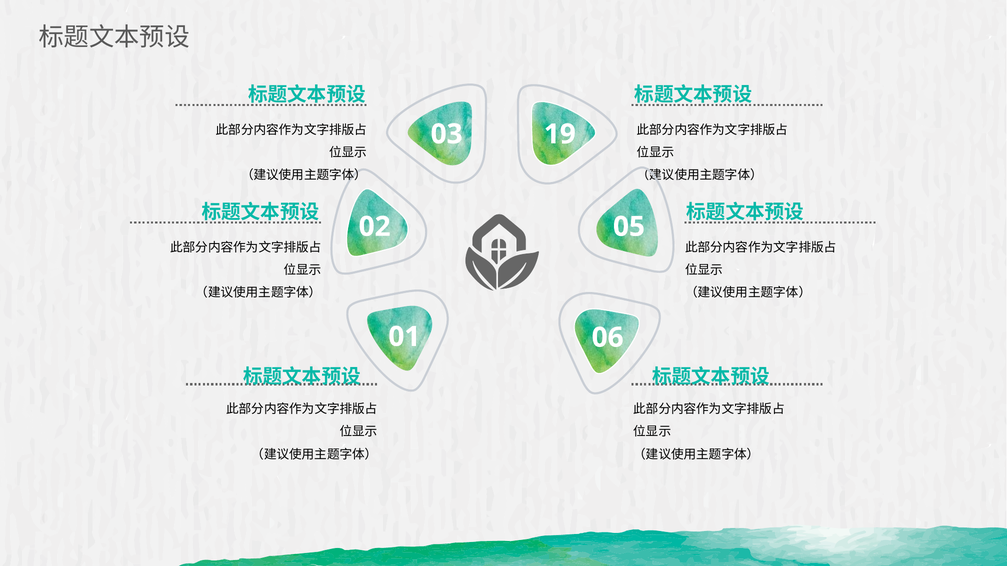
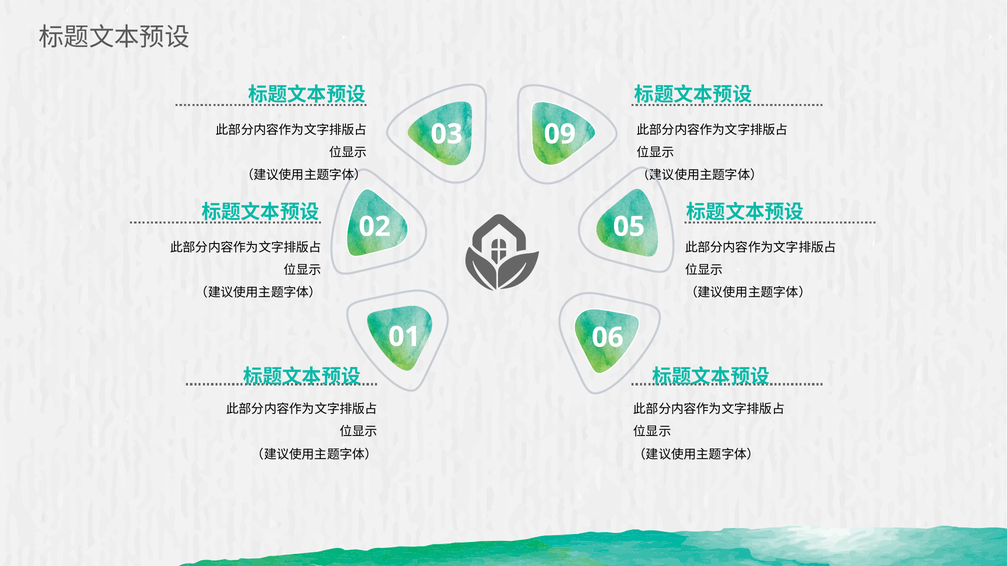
19: 19 -> 09
